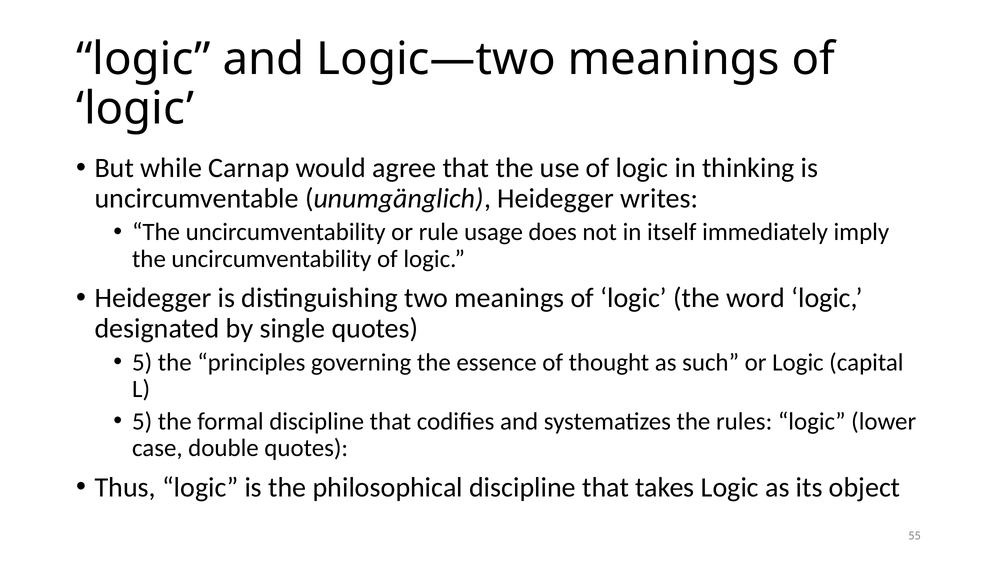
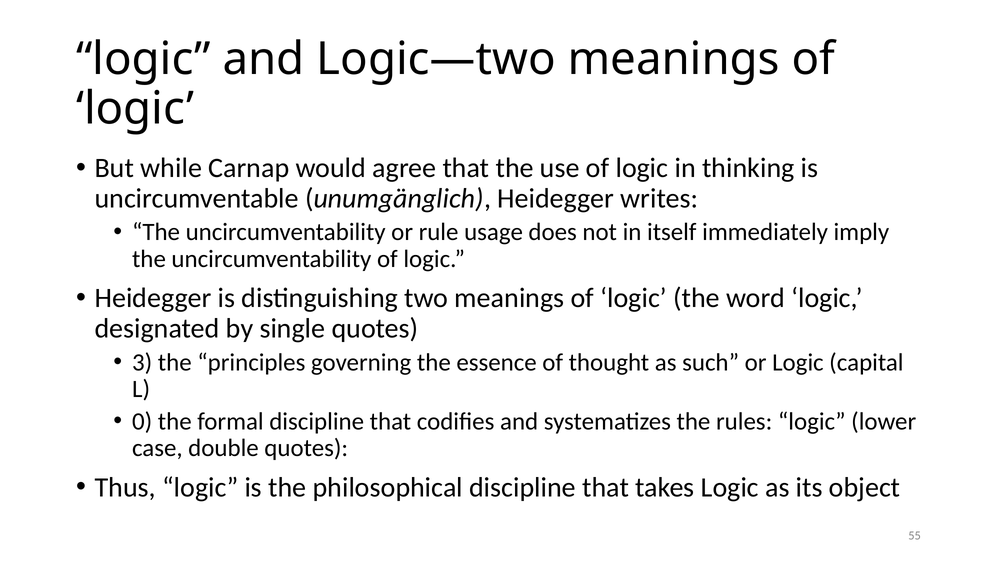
5 at (142, 362): 5 -> 3
5 at (142, 421): 5 -> 0
